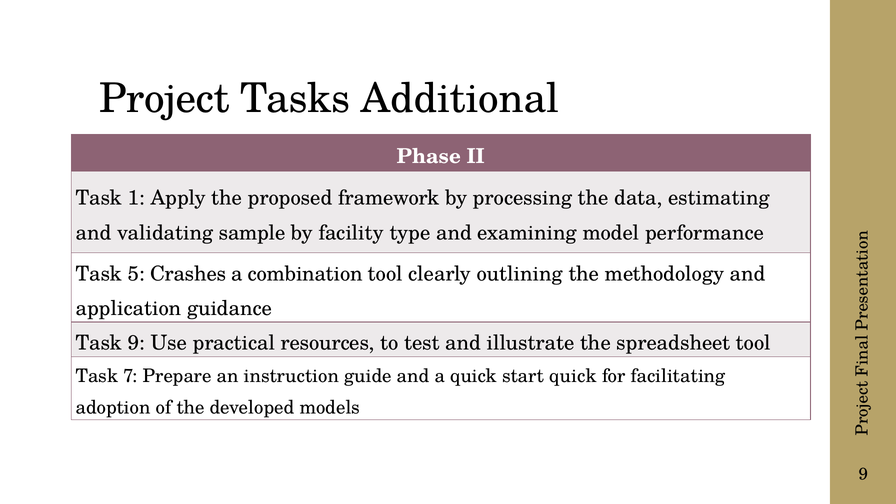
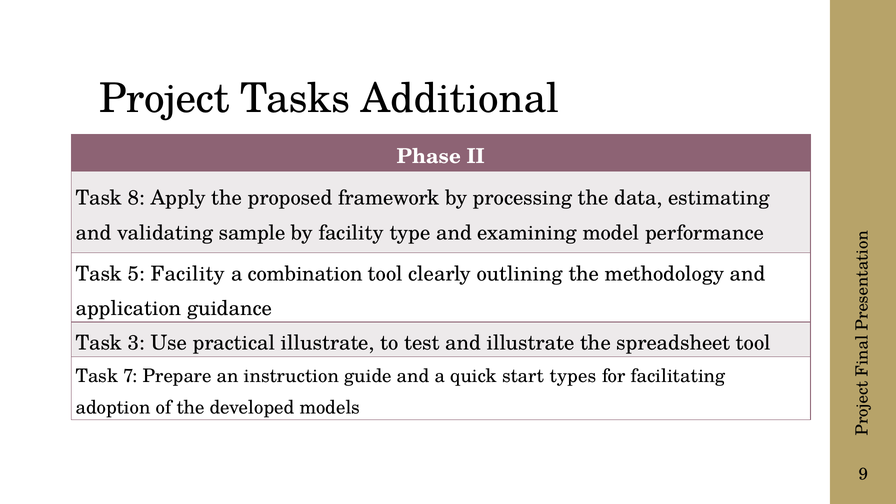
1: 1 -> 8
5 Crashes: Crashes -> Facility
Task 9: 9 -> 3
practical resources: resources -> illustrate
start quick: quick -> types
